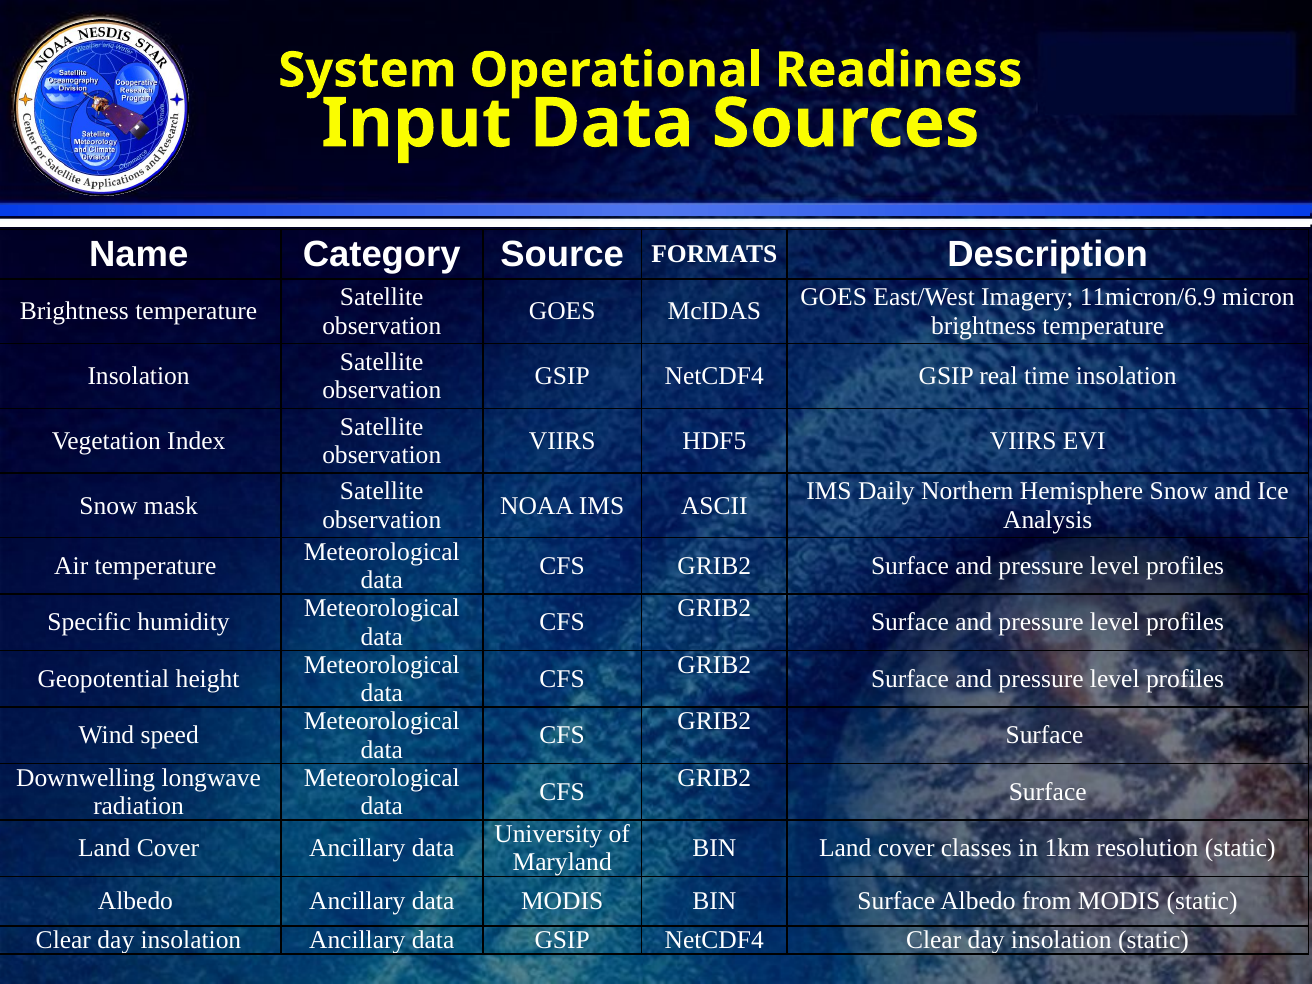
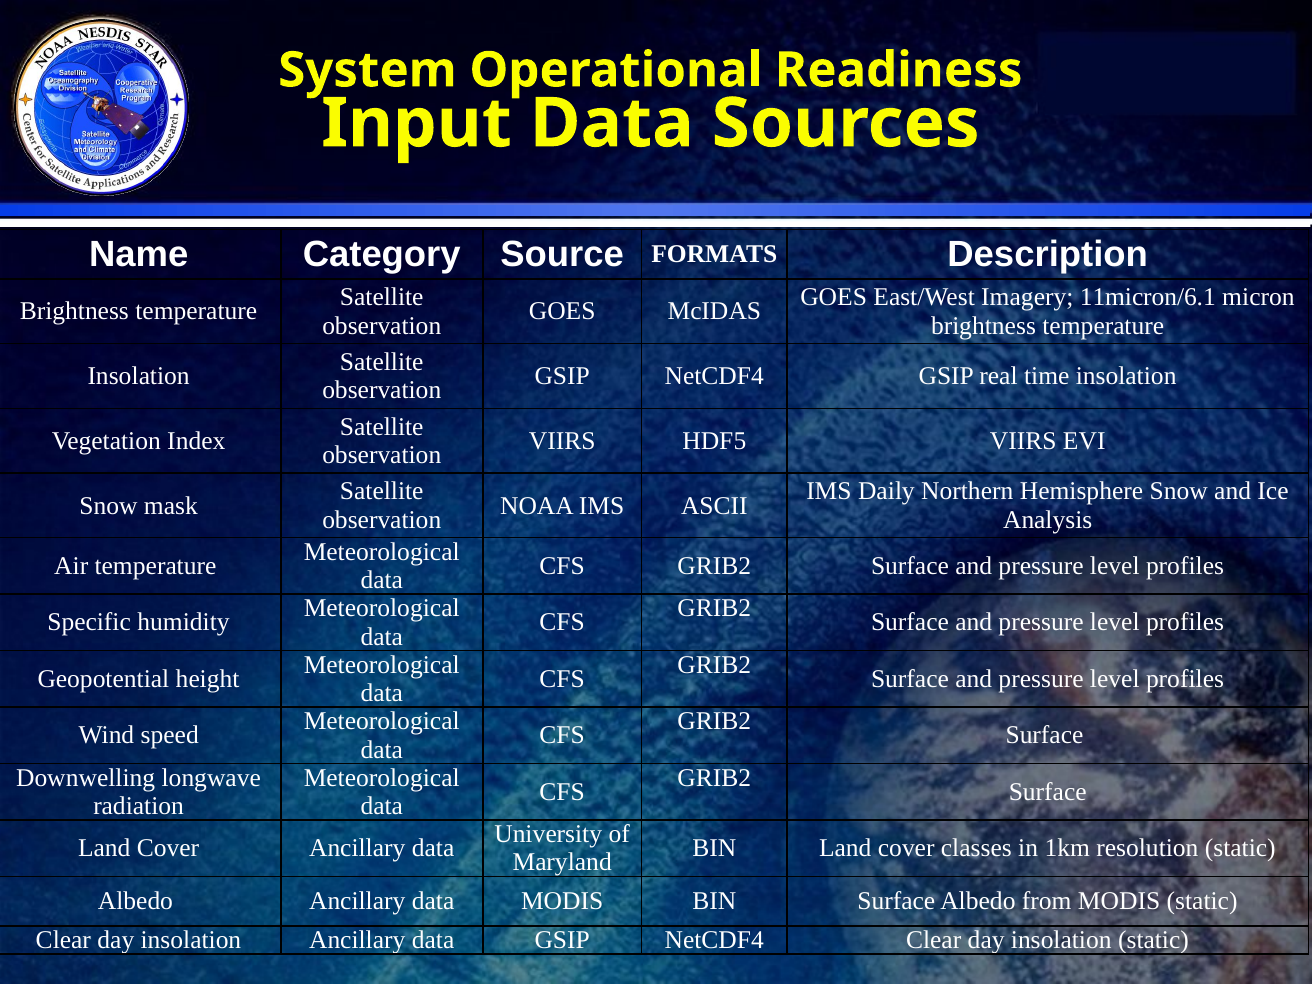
11micron/6.9: 11micron/6.9 -> 11micron/6.1
